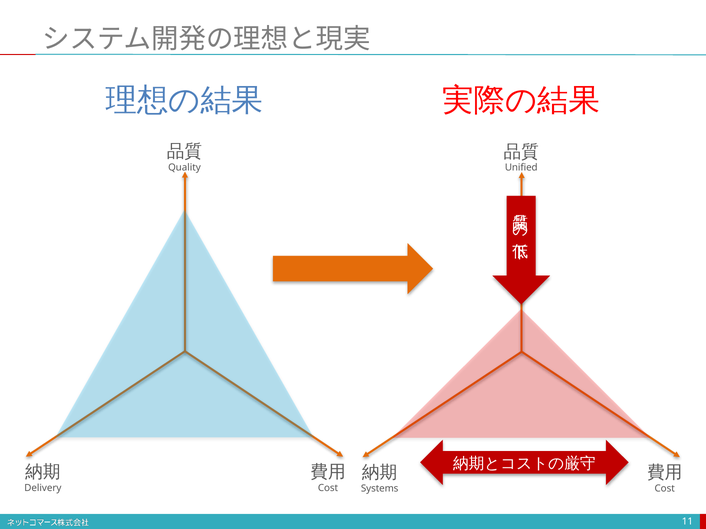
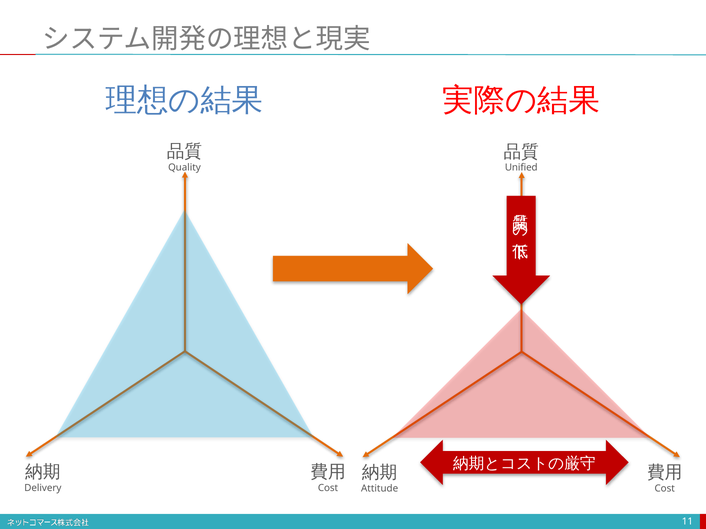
Systems: Systems -> Attitude
